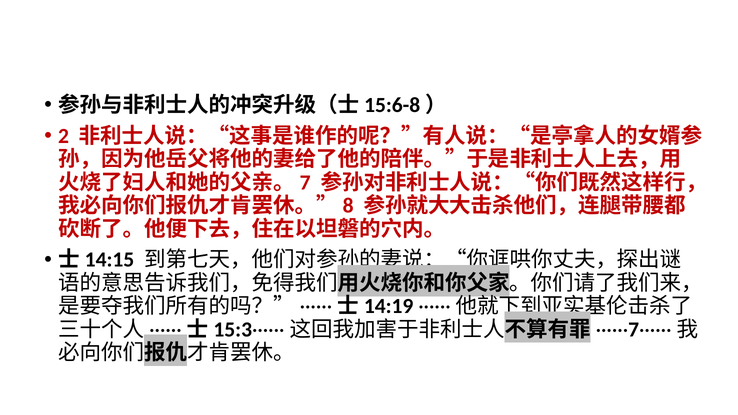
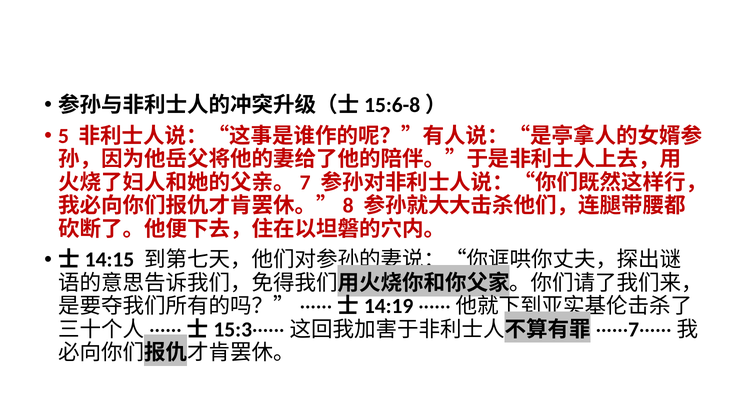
2: 2 -> 5
